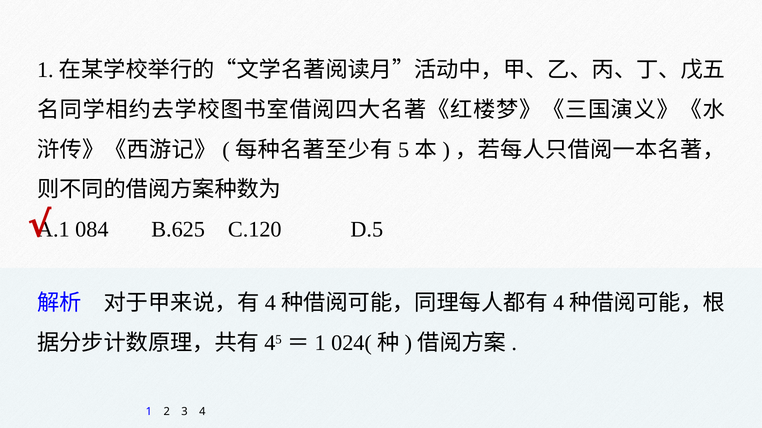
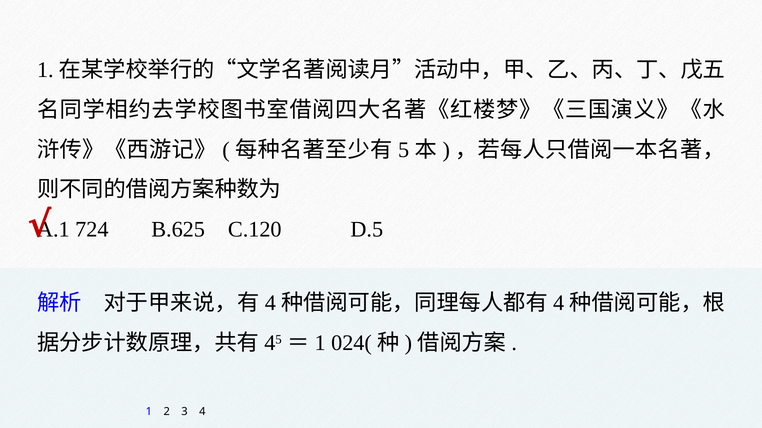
084: 084 -> 724
